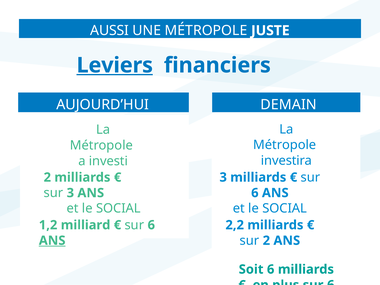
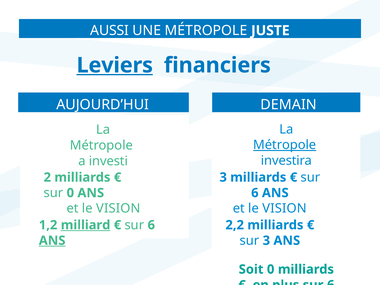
Métropole at (285, 145) underline: none -> present
sur 3: 3 -> 0
SOCIAL at (118, 208): SOCIAL -> VISION
SOCIAL at (285, 208): SOCIAL -> VISION
milliard underline: none -> present
sur 2: 2 -> 3
Soit 6: 6 -> 0
